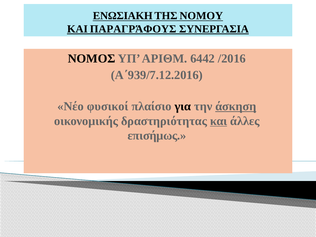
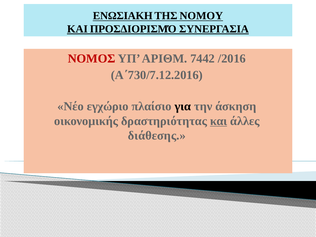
ΠΑΡΑΓΡΆΦΟΥΣ: ΠΑΡΑΓΡΆΦΟΥΣ -> ΠΡΟΣΔΙΟΡΙΣΜΌ
NOMOΣ colour: black -> red
6442: 6442 -> 7442
Α΄939/7.12.2016: Α΄939/7.12.2016 -> Α΄730/7.12.2016
φυσικοί: φυσικοί -> εγχώριο
άσκηση underline: present -> none
επισήμως: επισήμως -> διάθεσης
